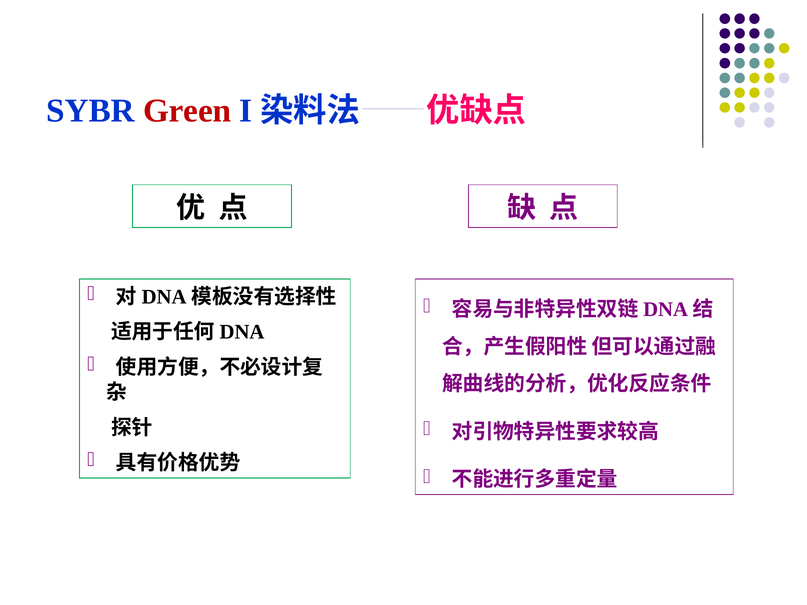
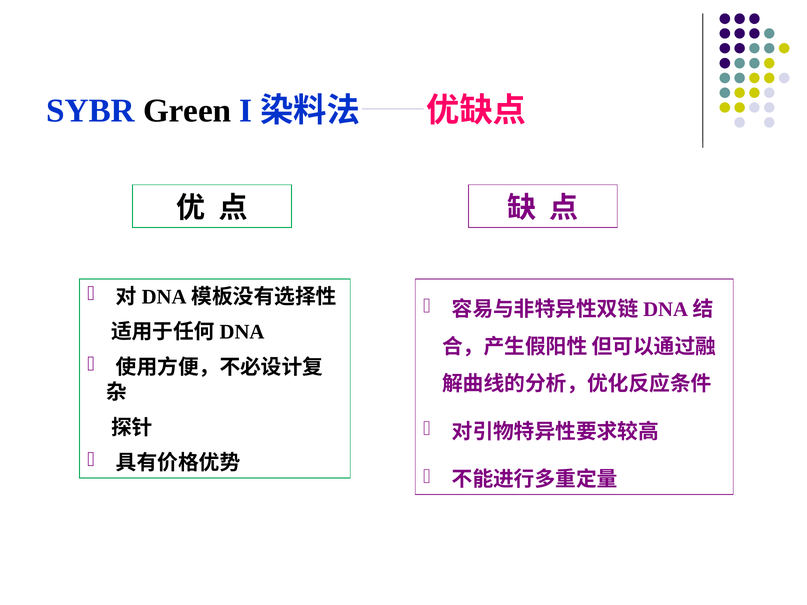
Green colour: red -> black
